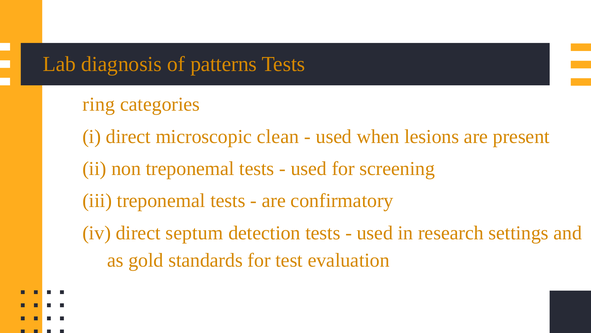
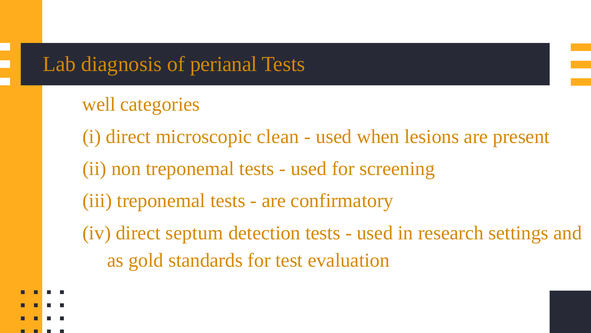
patterns: patterns -> perianal
ring: ring -> well
